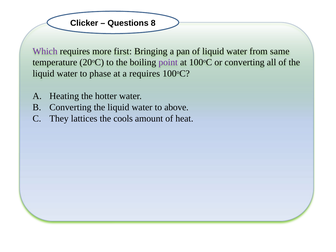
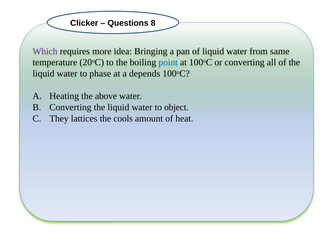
first: first -> idea
point colour: purple -> blue
a requires: requires -> depends
hotter: hotter -> above
above: above -> object
